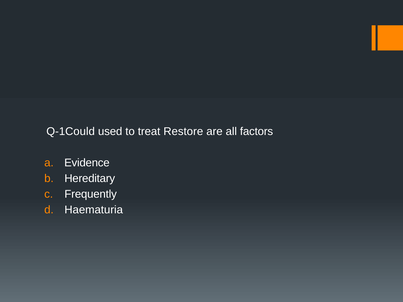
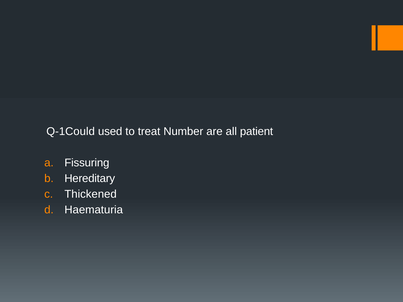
Restore: Restore -> Number
factors: factors -> patient
Evidence: Evidence -> Fissuring
Frequently: Frequently -> Thickened
